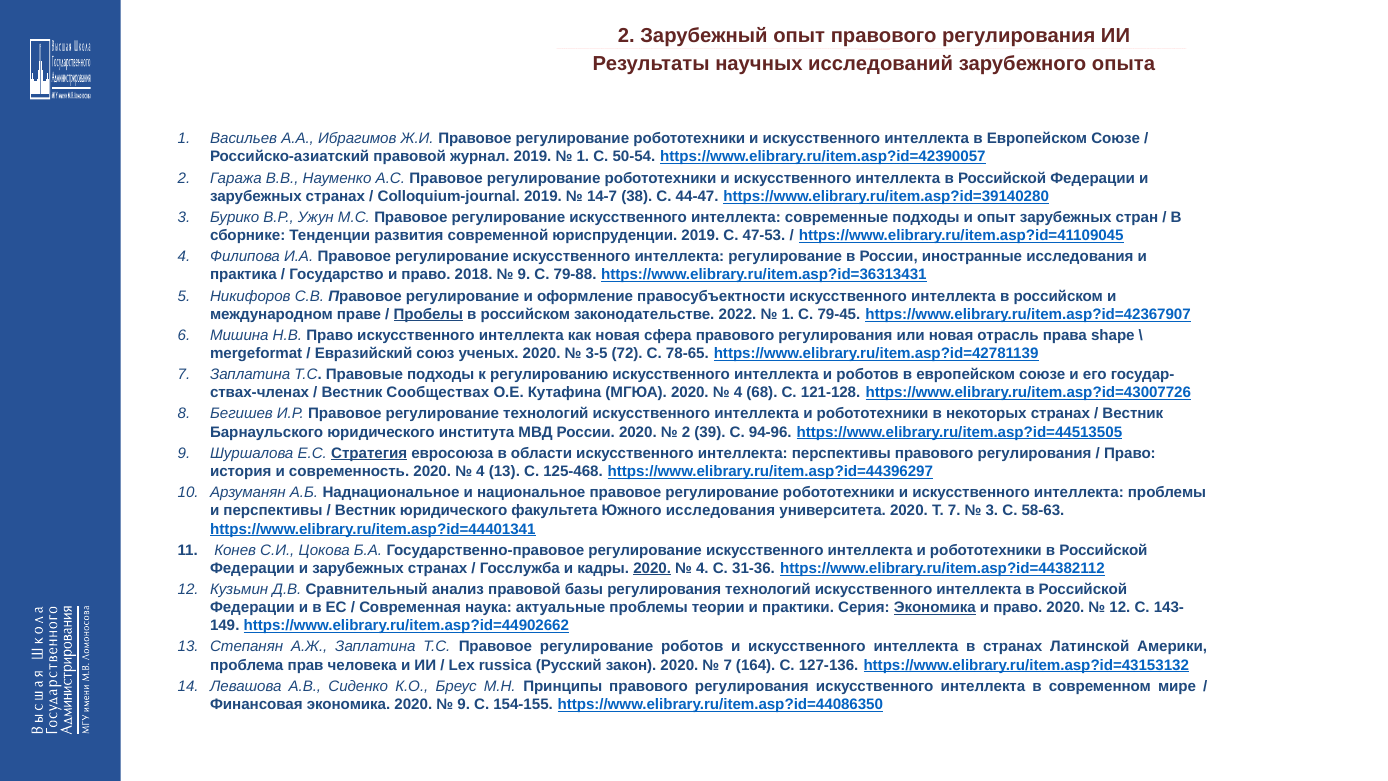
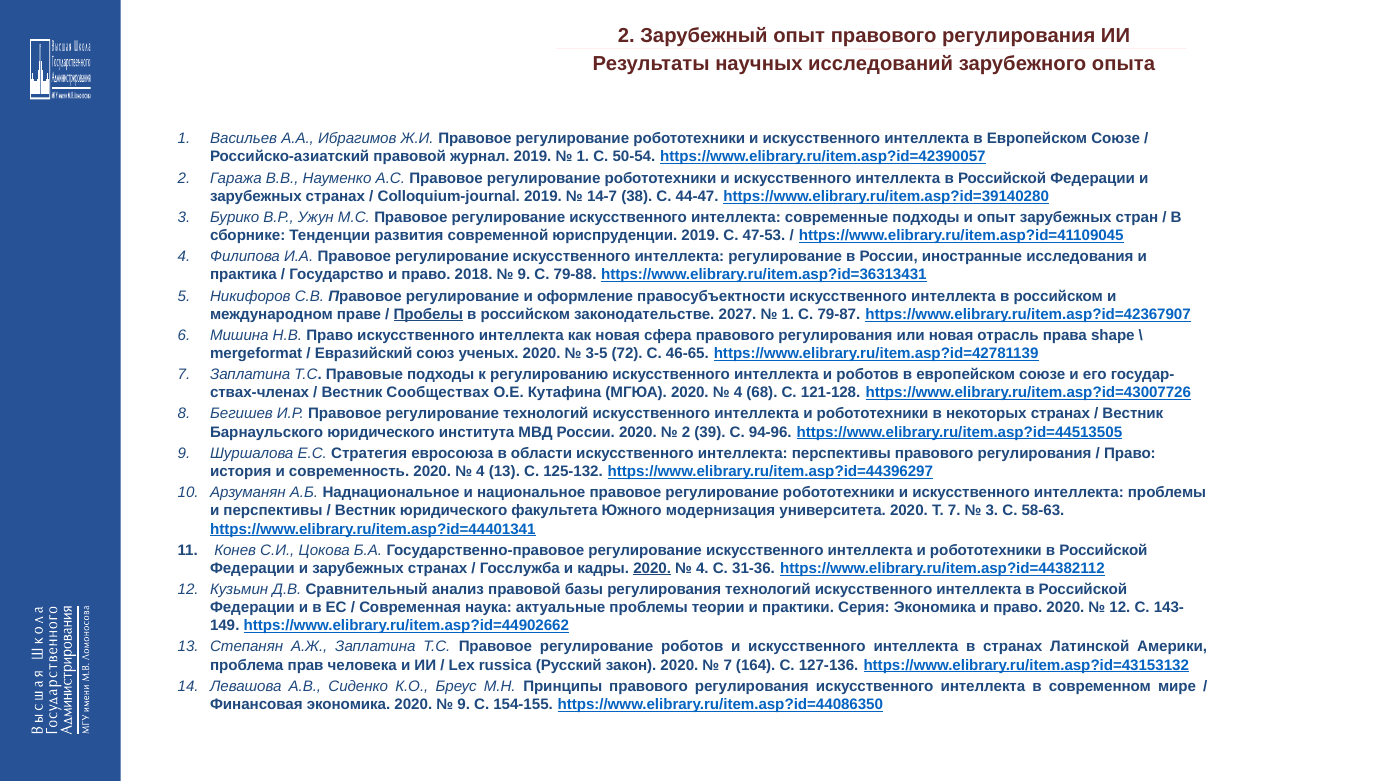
2022: 2022 -> 2027
79-45: 79-45 -> 79-87
78-65: 78-65 -> 46-65
Стратегия underline: present -> none
125-468: 125-468 -> 125-132
Южного исследования: исследования -> модернизация
Экономика at (935, 607) underline: present -> none
